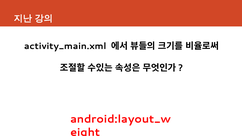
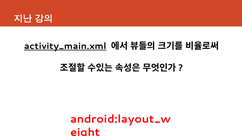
activity_main.xml underline: none -> present
